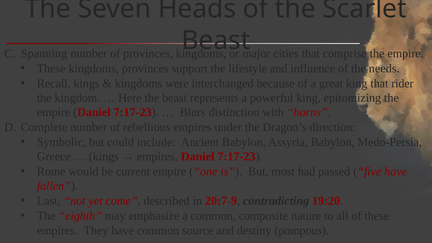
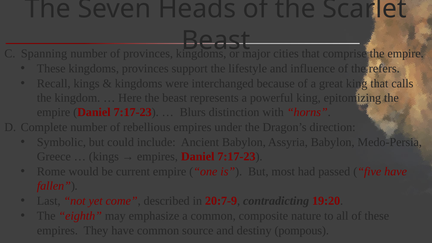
needs: needs -> refers
rider: rider -> calls
